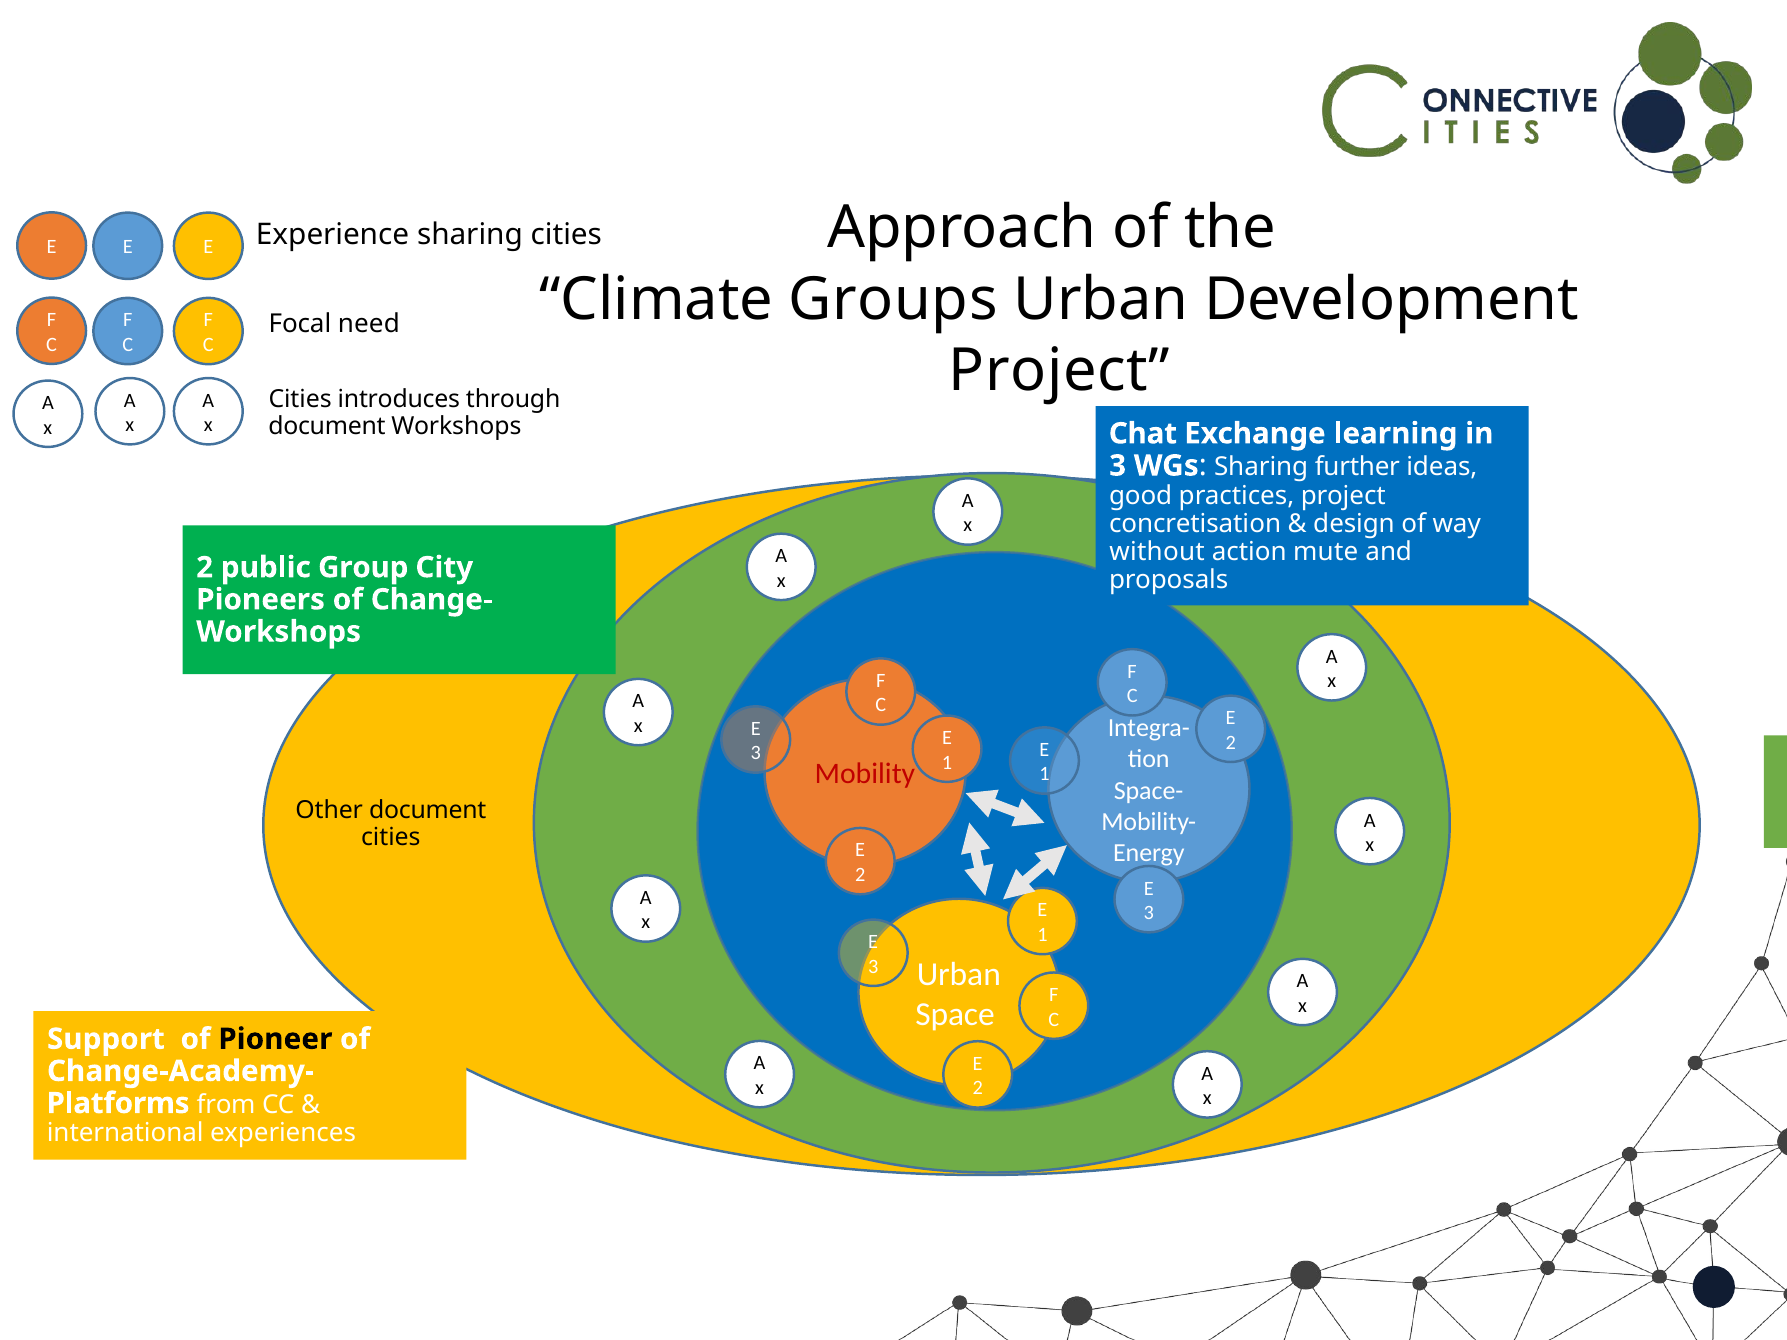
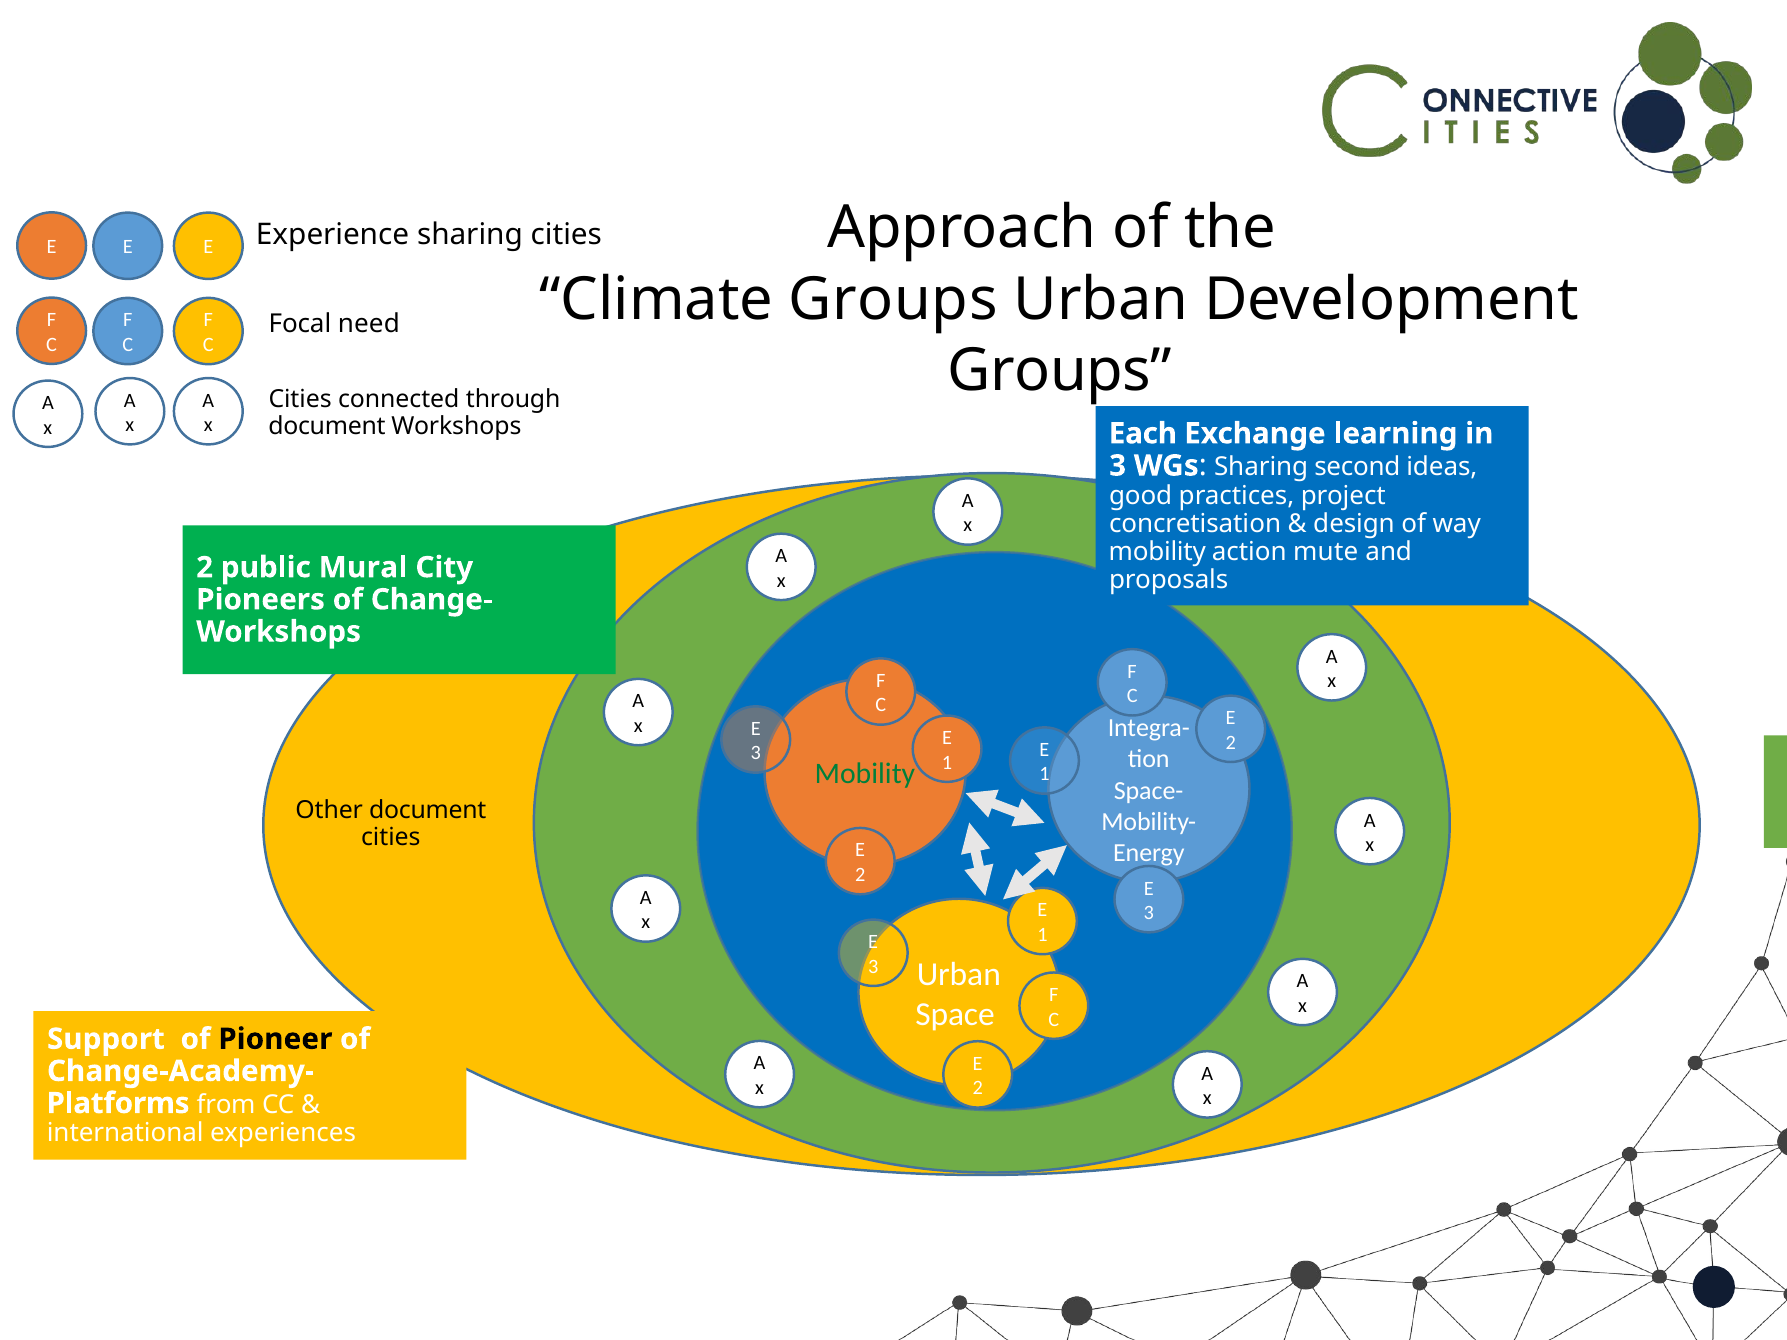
Project at (1059, 371): Project -> Groups
introduces: introduces -> connected
Chat: Chat -> Each
further: further -> second
without at (1157, 552): without -> mobility
Group: Group -> Mural
Mobility at (865, 774) colour: red -> green
